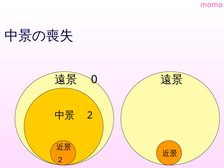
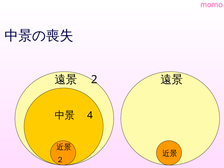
0: 0 -> 2
2: 2 -> 4
